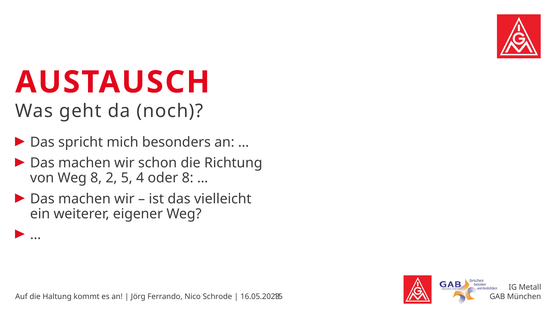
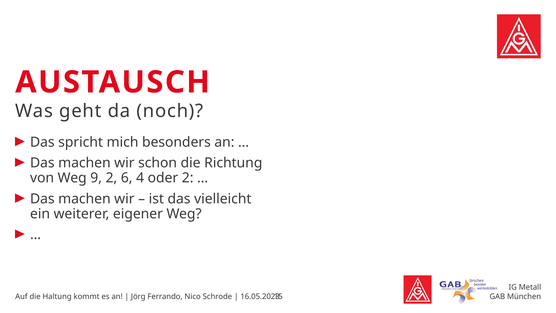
Weg 8: 8 -> 9
5: 5 -> 6
oder 8: 8 -> 2
